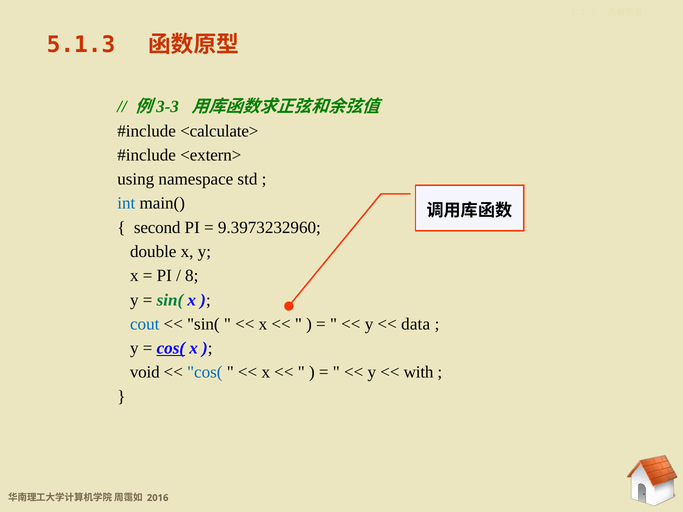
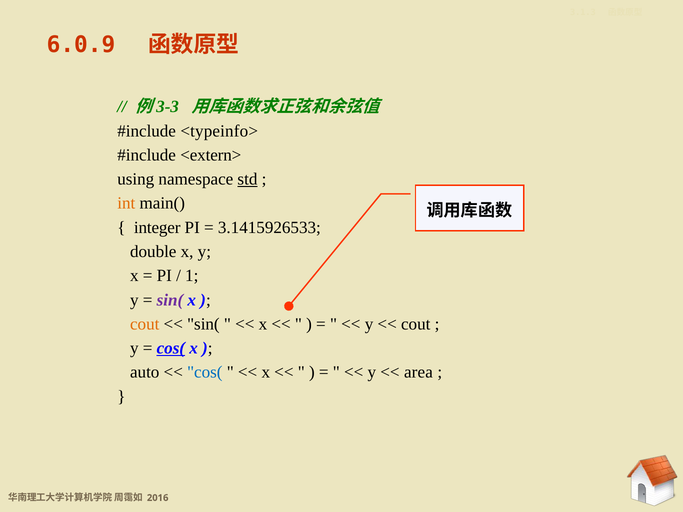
5.1.3: 5.1.3 -> 6.0.9
<calculate>: <calculate> -> <typeinfo>
std underline: none -> present
int colour: blue -> orange
second: second -> integer
9.3973232960: 9.3973232960 -> 3.1415926533
8: 8 -> 1
sin( at (170, 300) colour: green -> purple
cout at (145, 324) colour: blue -> orange
data at (416, 324): data -> cout
void: void -> auto
with: with -> area
